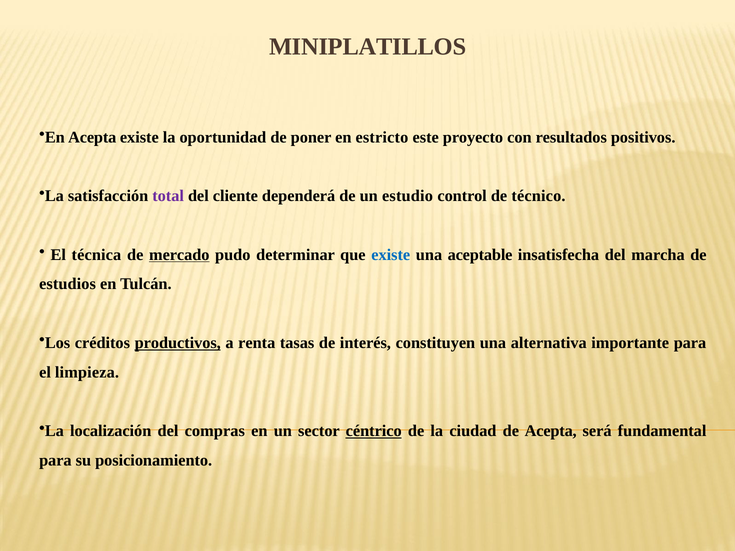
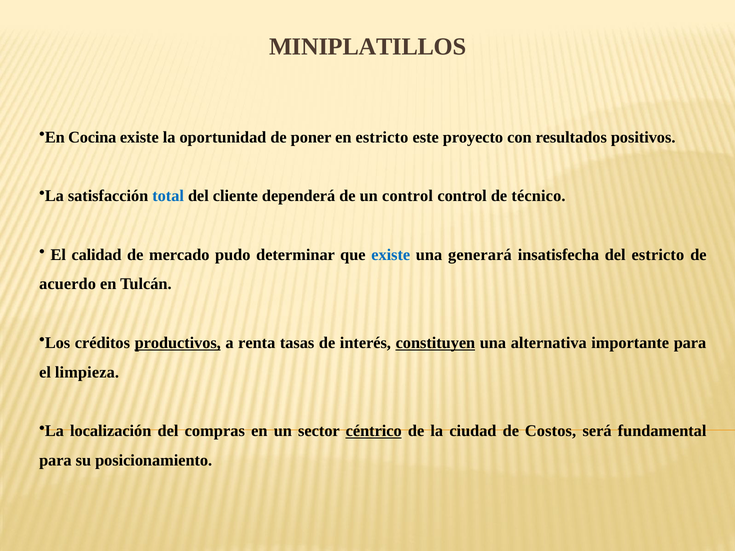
En Acepta: Acepta -> Cocina
total colour: purple -> blue
un estudio: estudio -> control
técnica: técnica -> calidad
mercado underline: present -> none
aceptable: aceptable -> generará
del marcha: marcha -> estricto
estudios: estudios -> acuerdo
constituyen underline: none -> present
de Acepta: Acepta -> Costos
